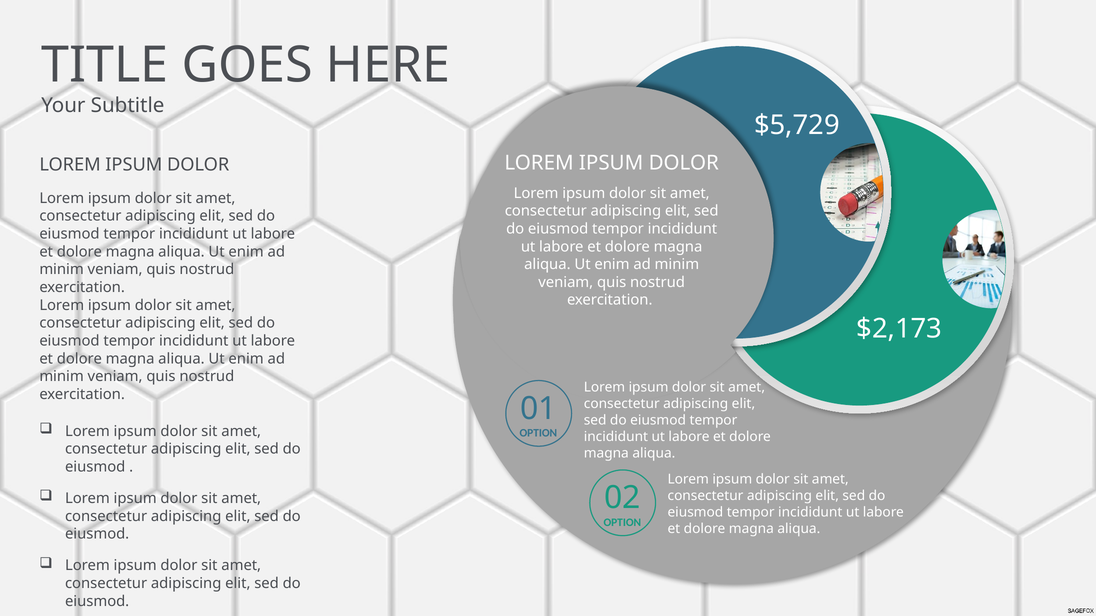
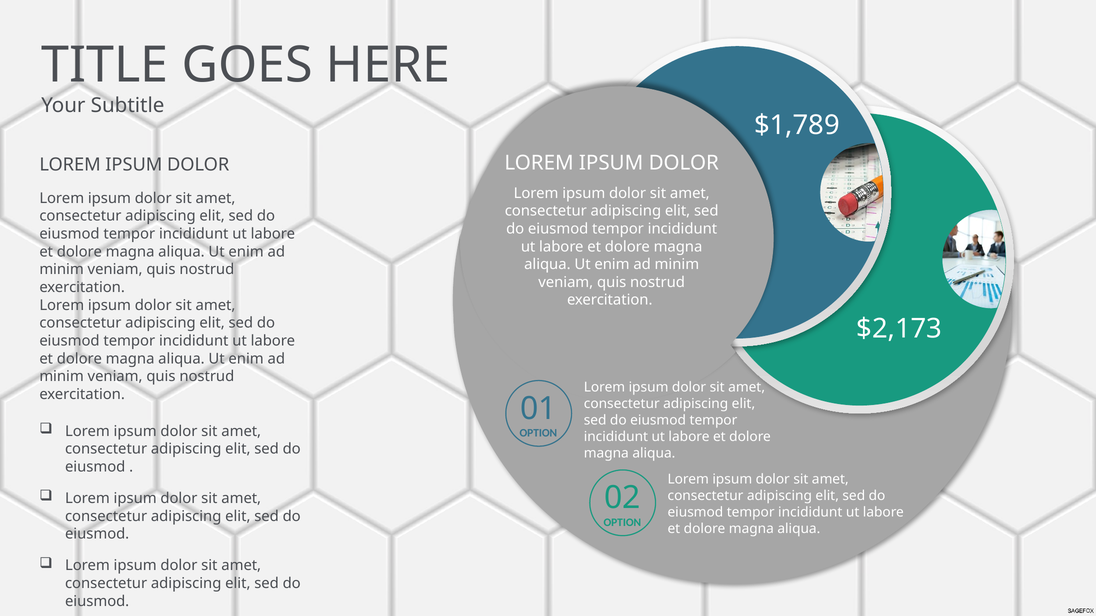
$5,729: $5,729 -> $1,789
